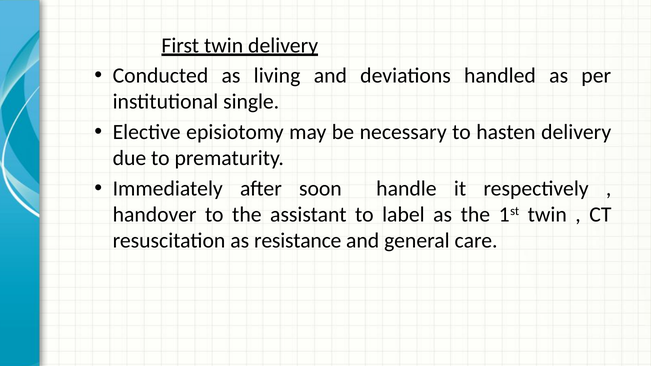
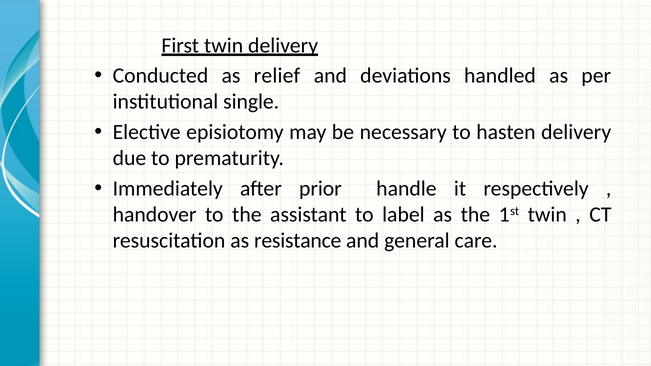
living: living -> relief
soon: soon -> prior
